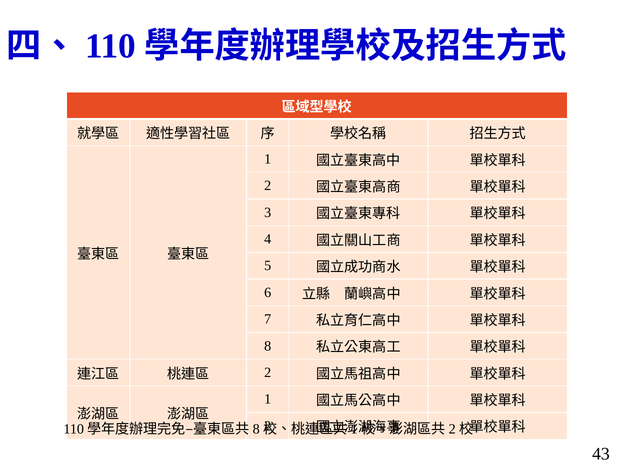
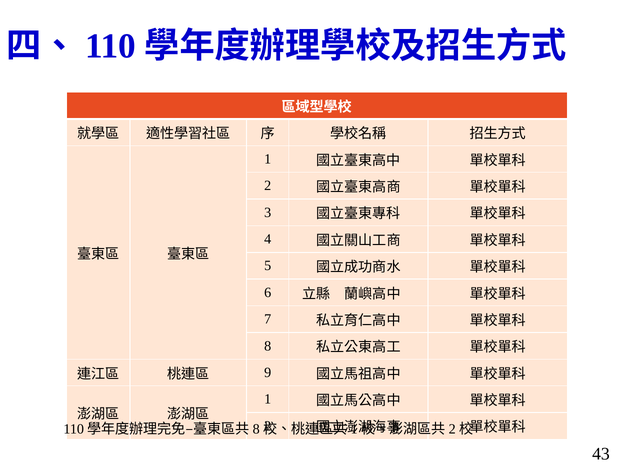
2 at (268, 372): 2 -> 9
